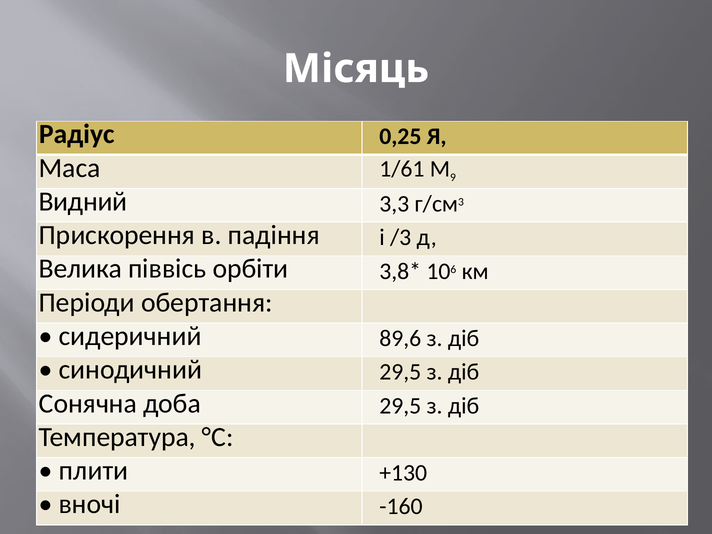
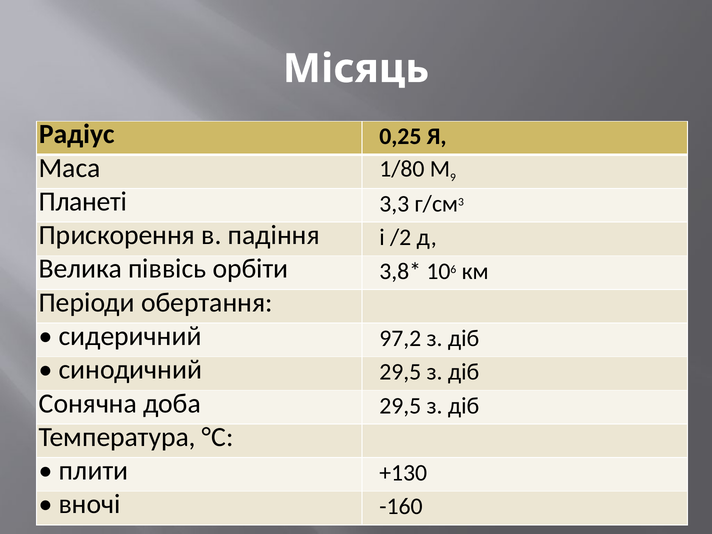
1/61: 1/61 -> 1/80
Видний: Видний -> Планеті
/3: /3 -> /2
89,6: 89,6 -> 97,2
